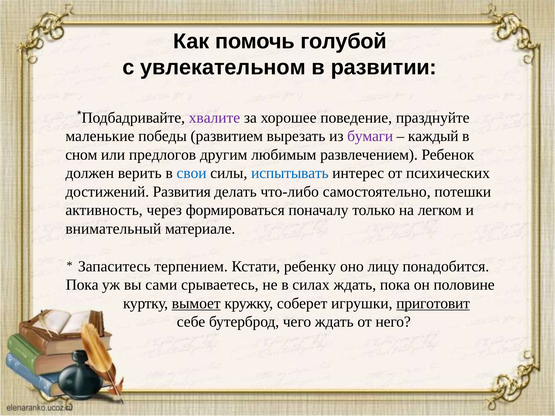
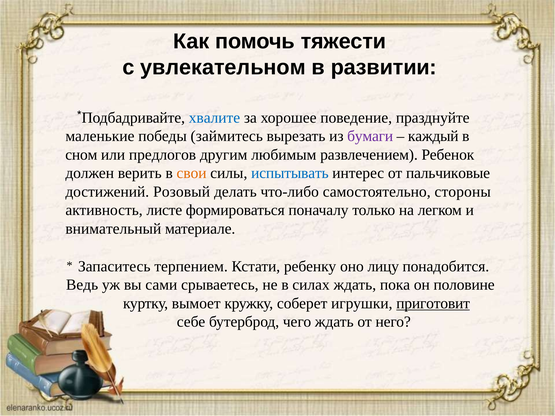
голубой: голубой -> тяжести
хвалите colour: purple -> blue
развитием: развитием -> займитесь
свои colour: blue -> orange
психических: психических -> пальчиковые
Развития: Развития -> Розовый
потешки: потешки -> стороны
через: через -> листе
Пока at (82, 285): Пока -> Ведь
вымоет underline: present -> none
